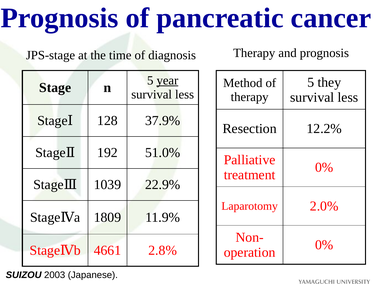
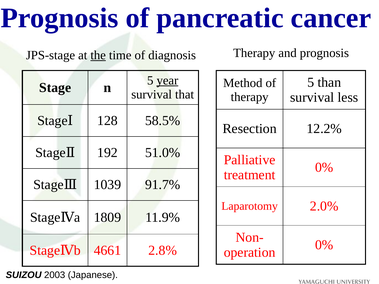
the underline: none -> present
they: they -> than
less at (185, 95): less -> that
37.9%: 37.9% -> 58.5%
22.9%: 22.9% -> 91.7%
